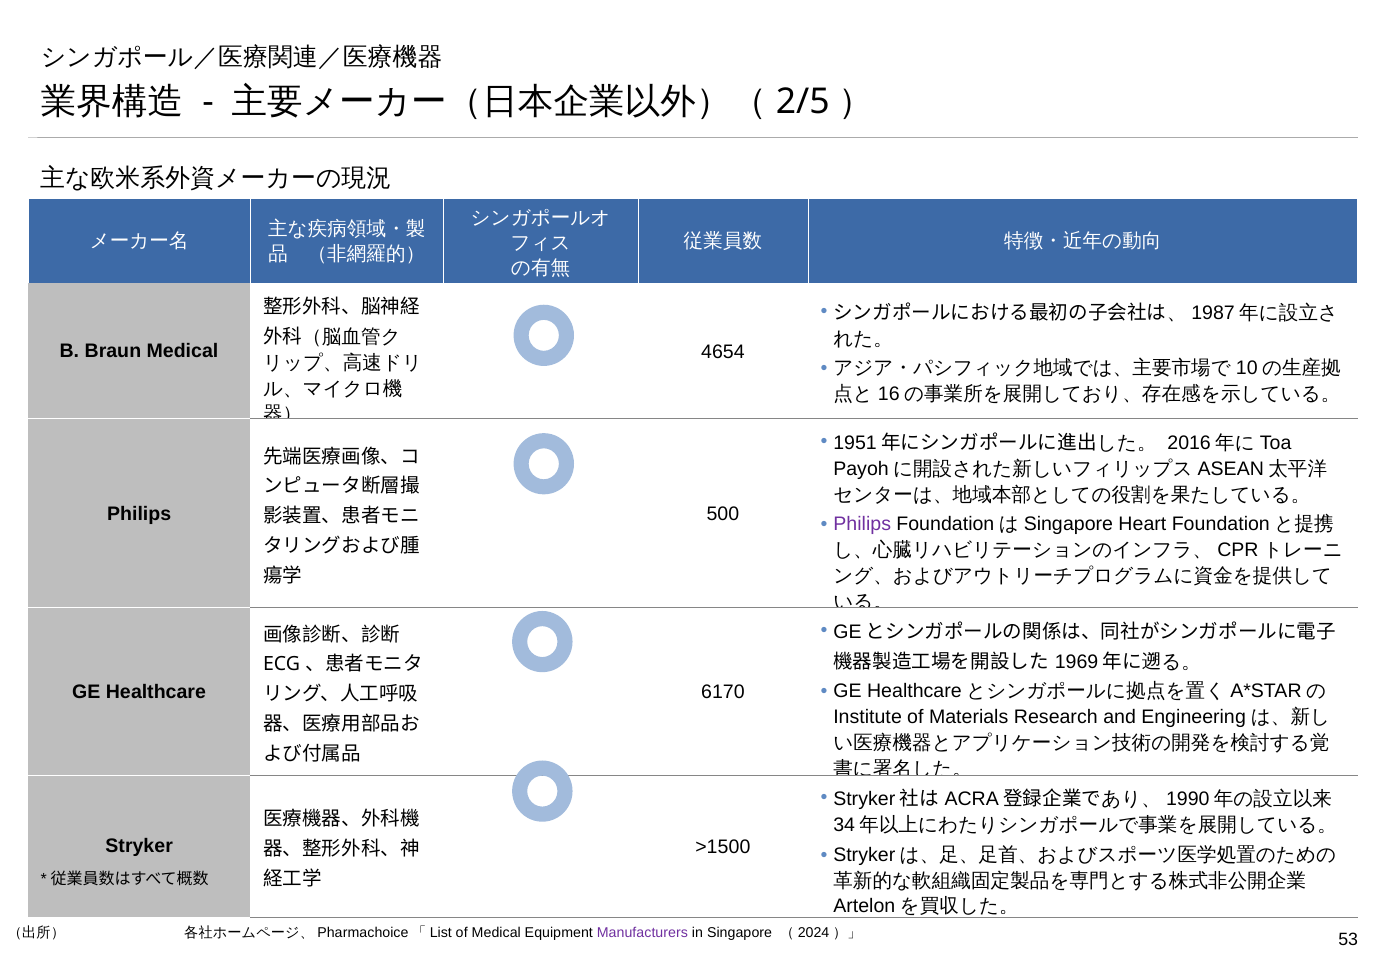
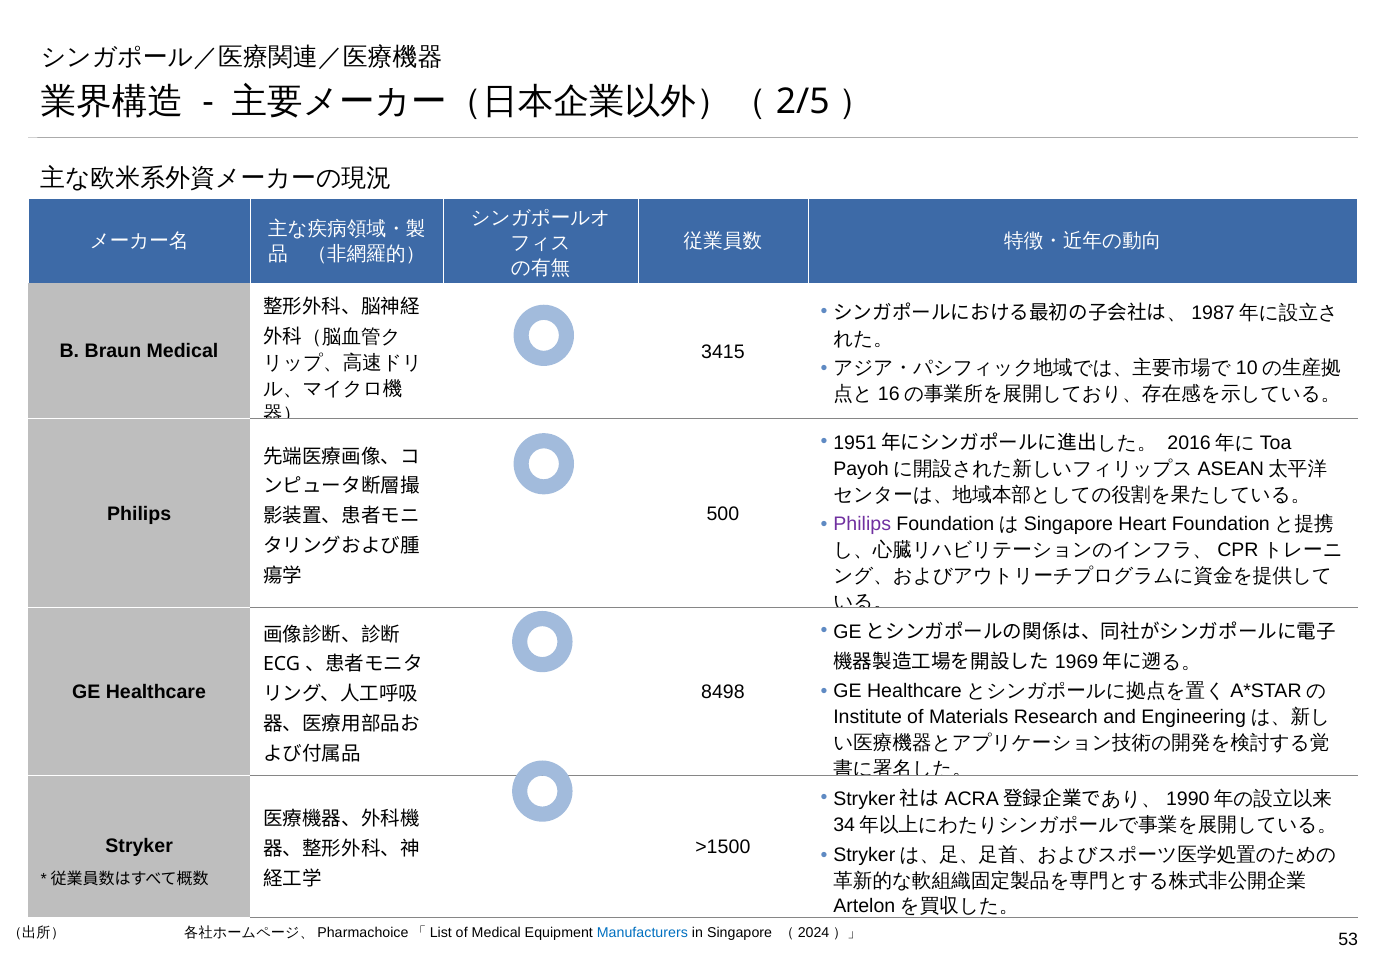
4654: 4654 -> 3415
6170: 6170 -> 8498
Manufacturers colour: purple -> blue
